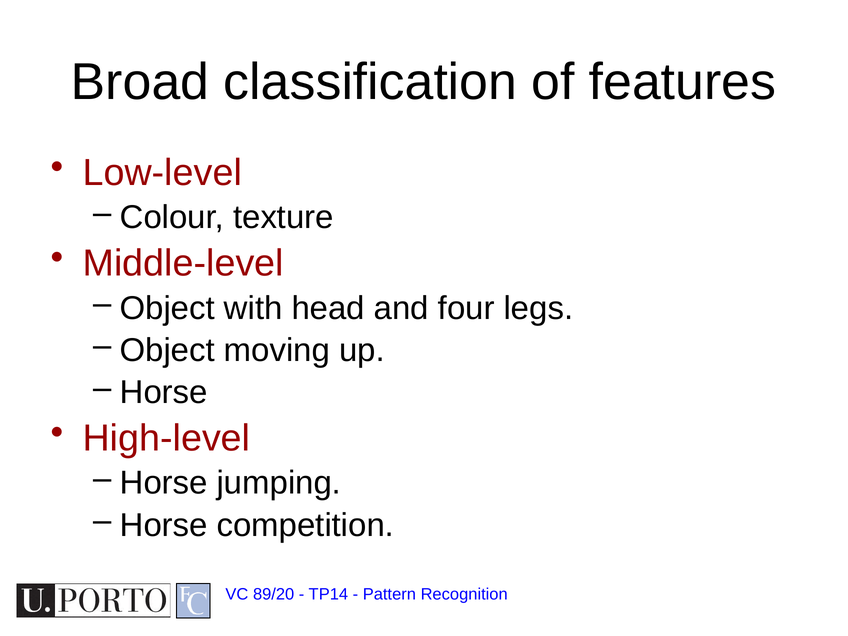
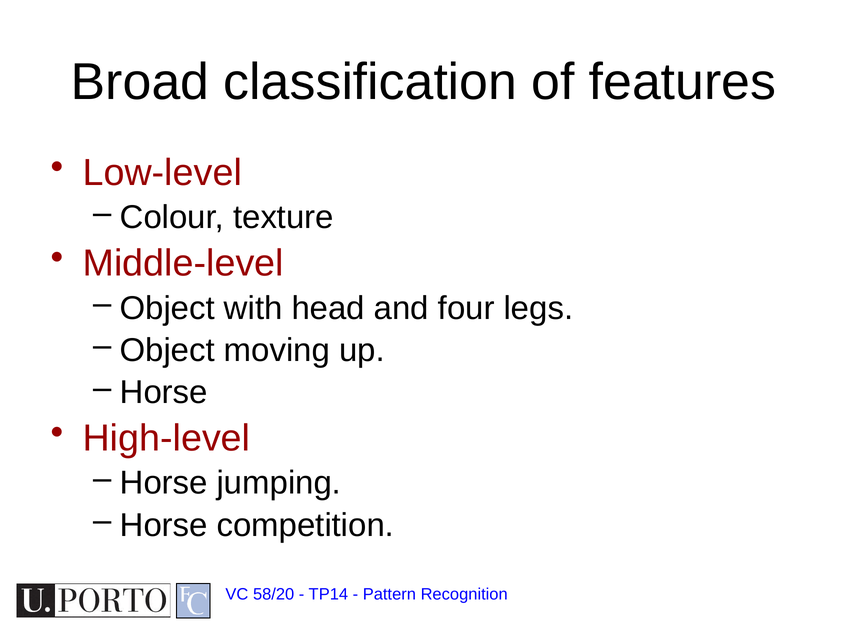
89/20: 89/20 -> 58/20
